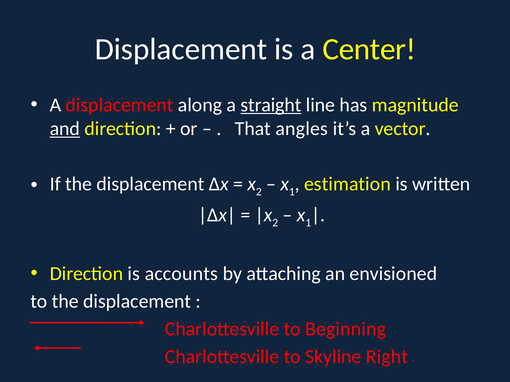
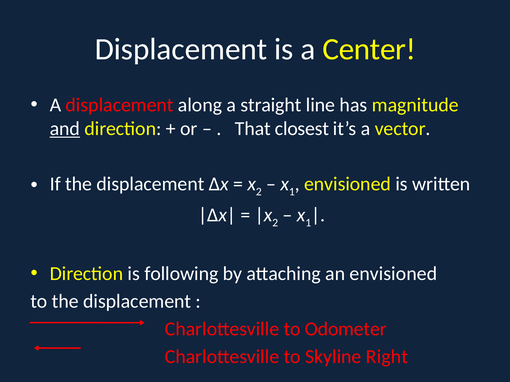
straight underline: present -> none
angles: angles -> closest
estimation at (347, 184): estimation -> envisioned
accounts: accounts -> following
Beginning: Beginning -> Odometer
